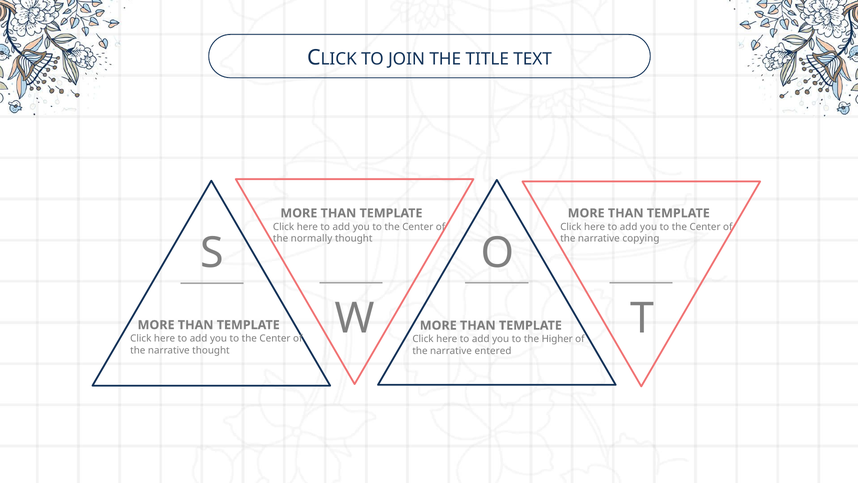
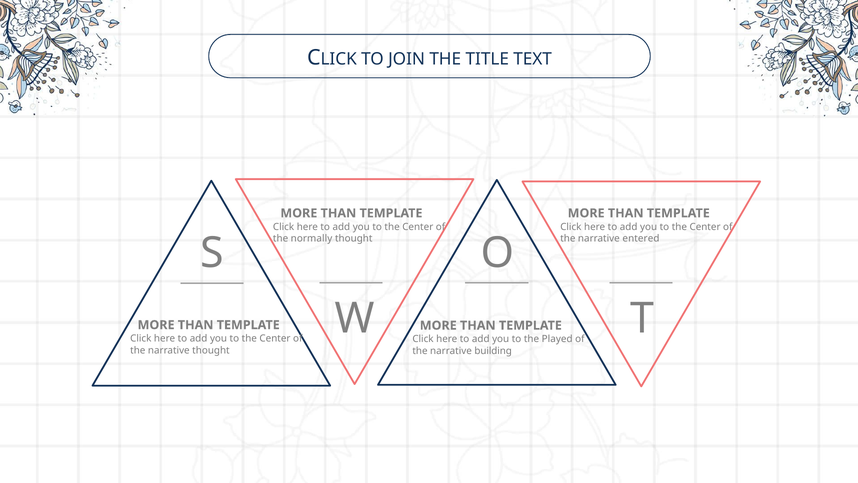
copying: copying -> entered
Higher: Higher -> Played
entered: entered -> building
